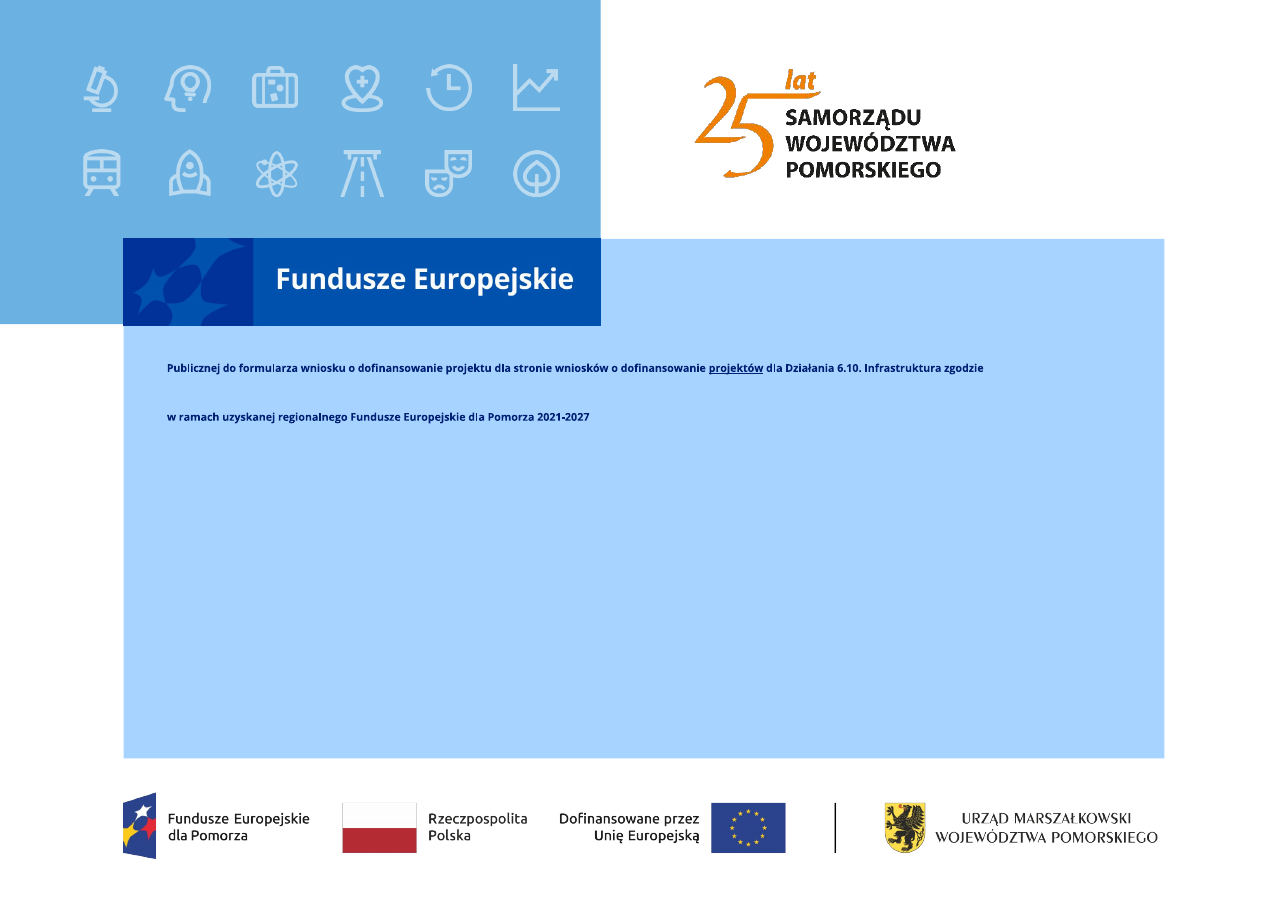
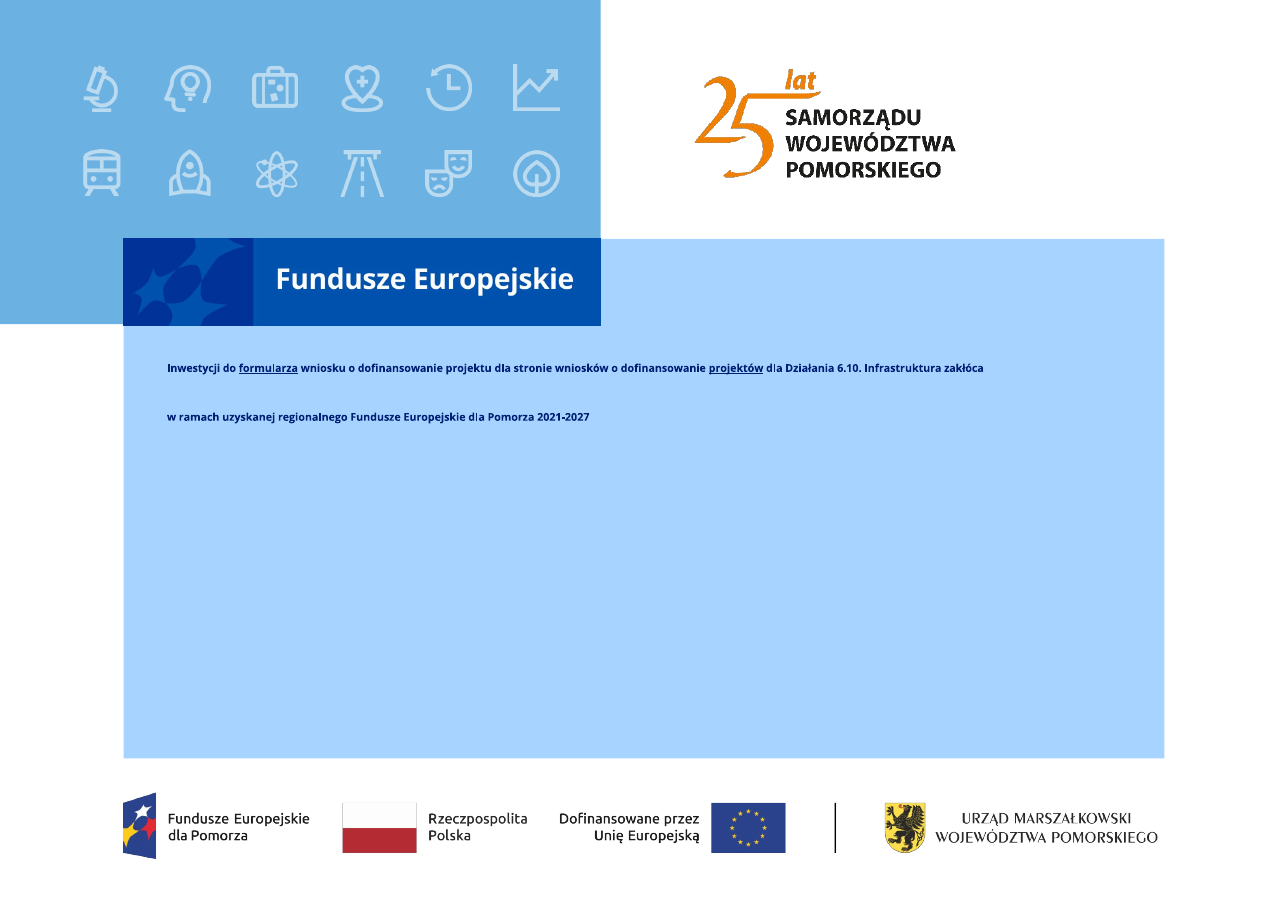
Publicznej: Publicznej -> Inwestycji
formularza underline: none -> present
zgodzie: zgodzie -> zakłóca
